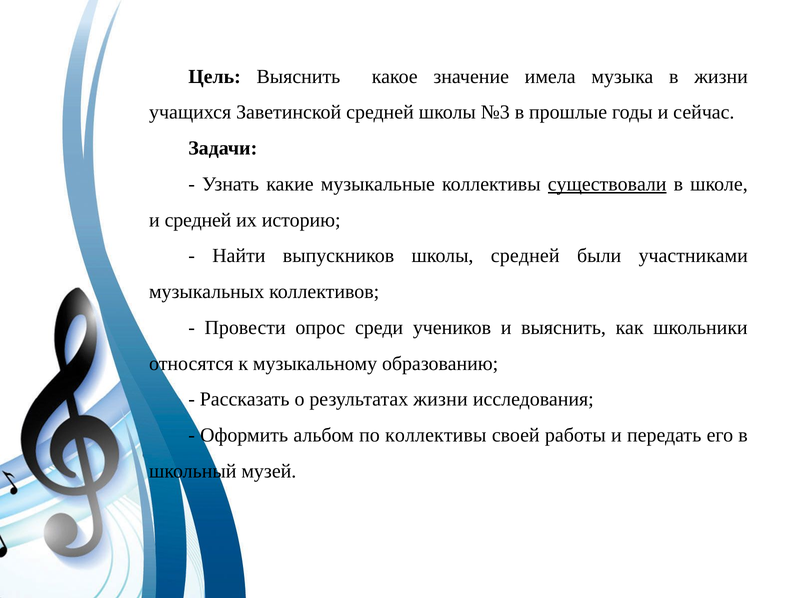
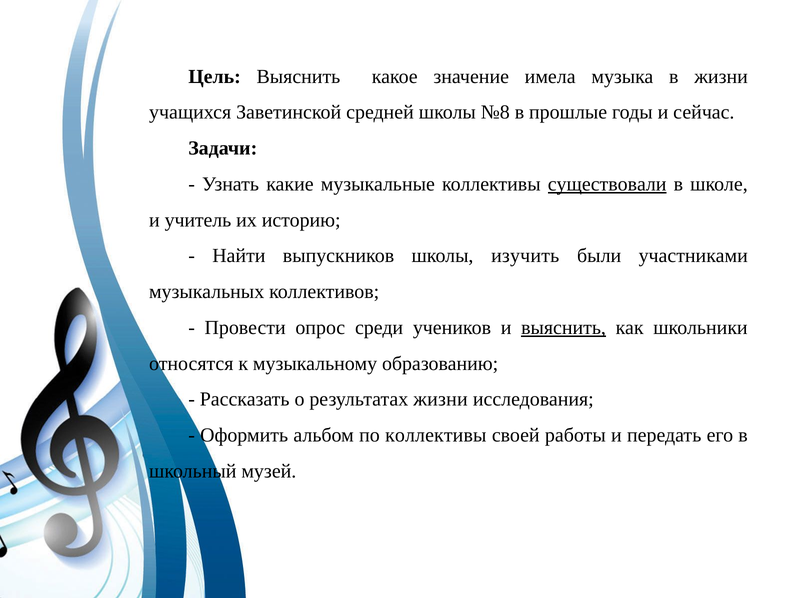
№3: №3 -> №8
и средней: средней -> учитель
школы средней: средней -> изучить
выяснить at (564, 328) underline: none -> present
